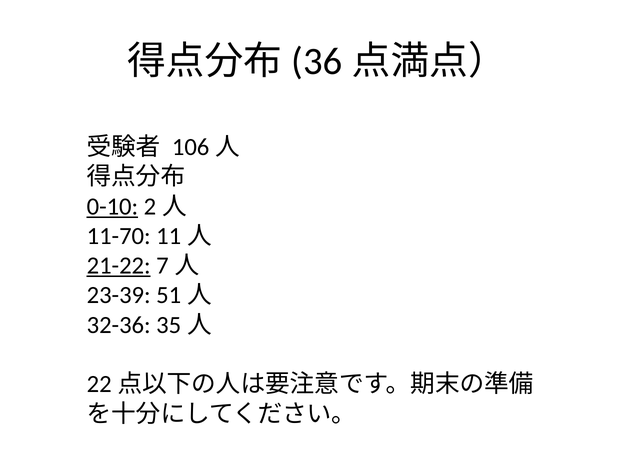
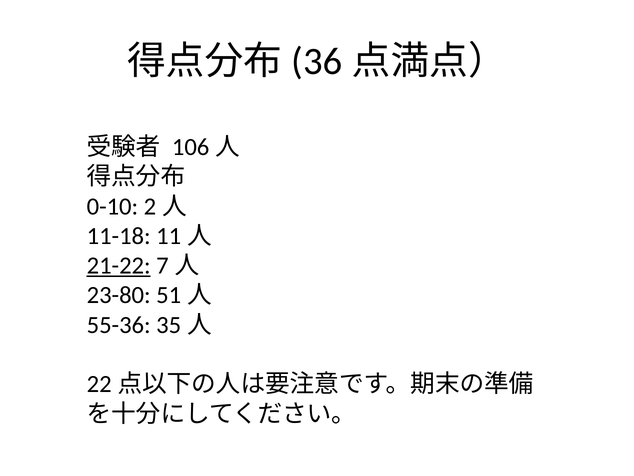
0-10 underline: present -> none
11-70: 11-70 -> 11-18
23-39: 23-39 -> 23-80
32-36: 32-36 -> 55-36
